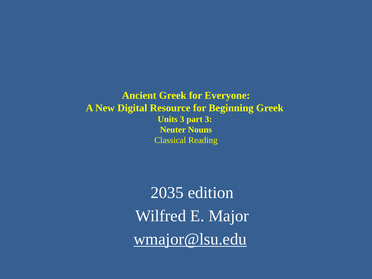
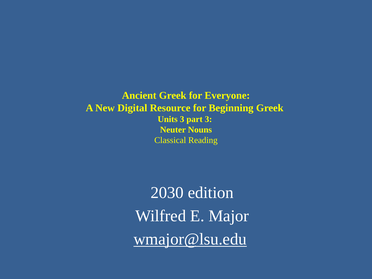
2035: 2035 -> 2030
